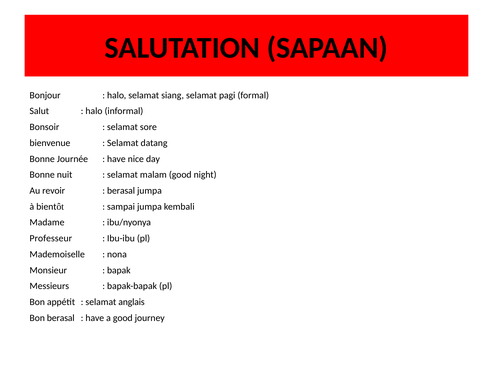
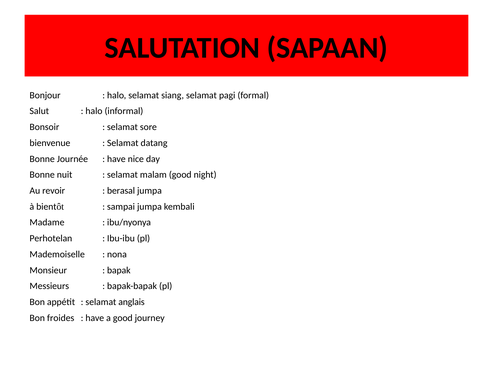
Professeur: Professeur -> Perhotelan
Bon berasal: berasal -> froides
